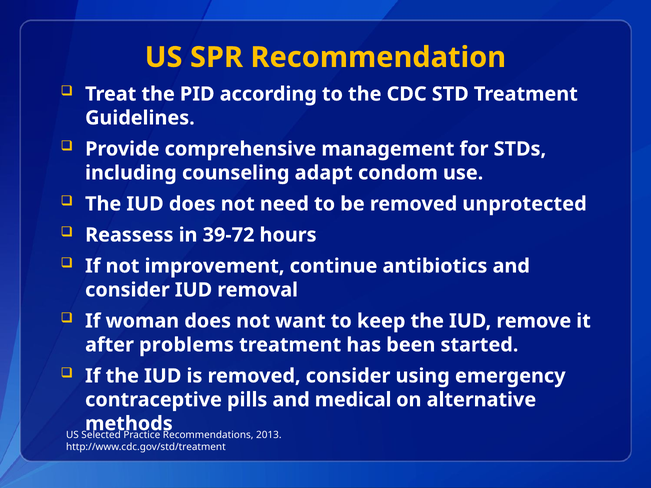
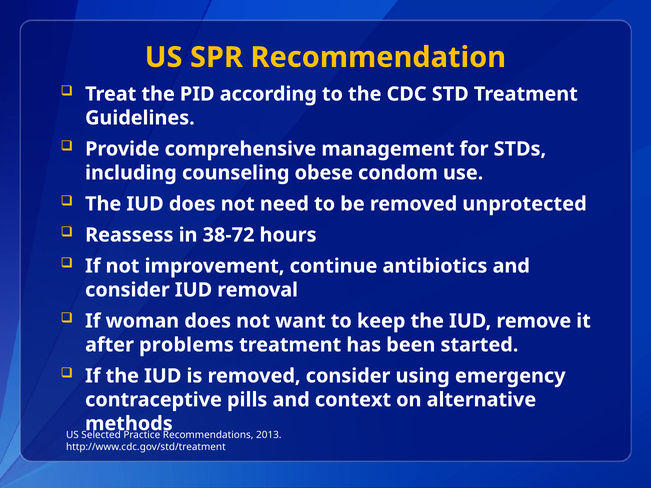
adapt: adapt -> obese
39-72: 39-72 -> 38-72
medical: medical -> context
